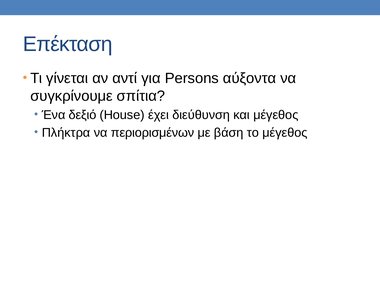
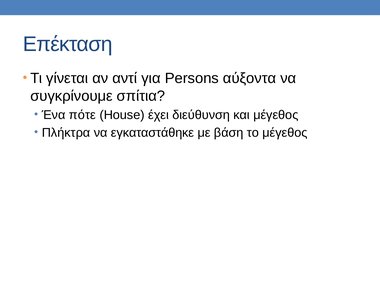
δεξιό: δεξιό -> πότε
περιορισμένων: περιορισμένων -> εγκαταστάθηκε
